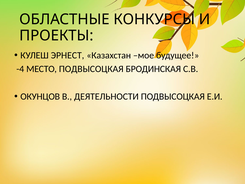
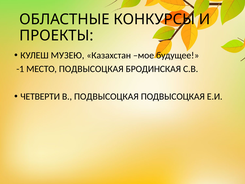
ЭРНЕСТ: ЭРНЕСТ -> МУЗЕЮ
-4: -4 -> -1
ОКУНЦОВ: ОКУНЦОВ -> ЧЕТВЕРТИ
В ДЕЯТЕЛЬНОСТИ: ДЕЯТЕЛЬНОСТИ -> ПОДВЫСОЦКАЯ
